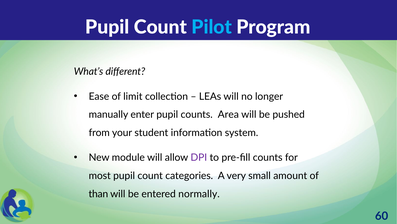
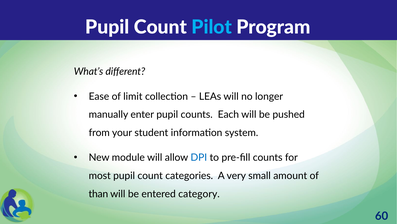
Area: Area -> Each
DPI colour: purple -> blue
normally: normally -> category
